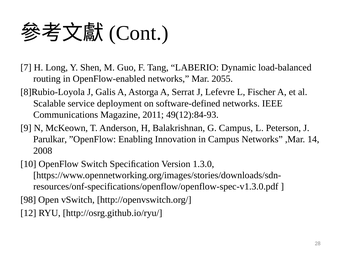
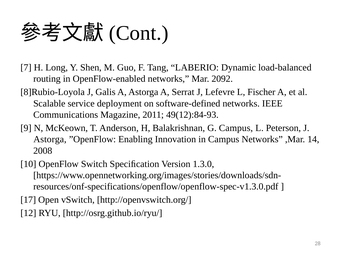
2055: 2055 -> 2092
Parulkar at (50, 140): Parulkar -> Astorga
98: 98 -> 17
